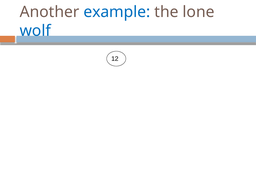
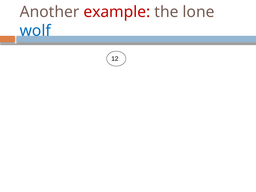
example colour: blue -> red
